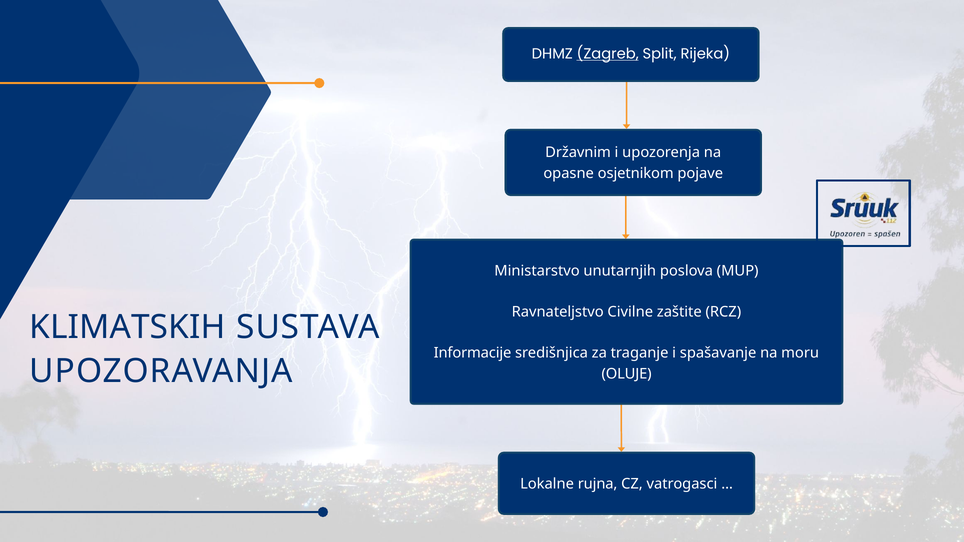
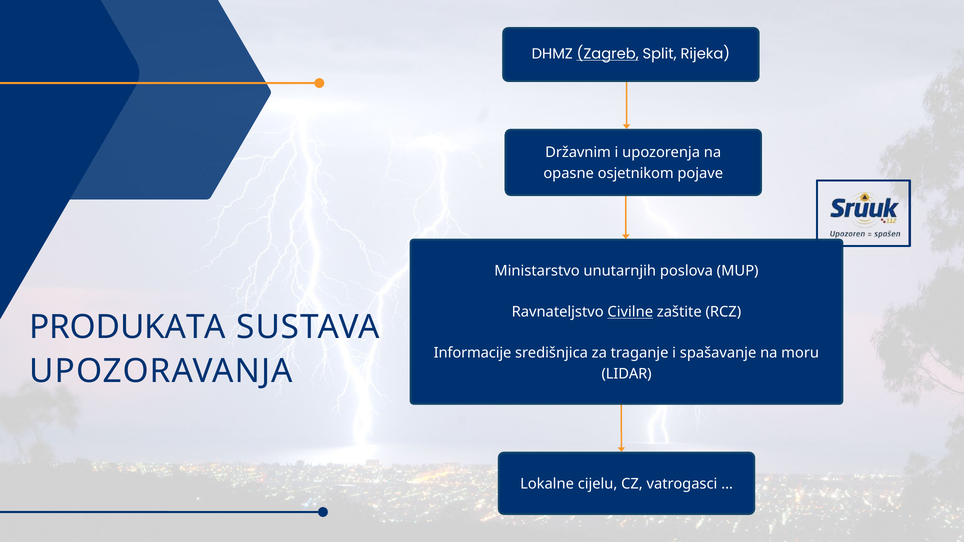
Civilne underline: none -> present
KLIMATSKIH: KLIMATSKIH -> PRODUKATA
OLUJE: OLUJE -> LIDAR
rujna: rujna -> cijelu
